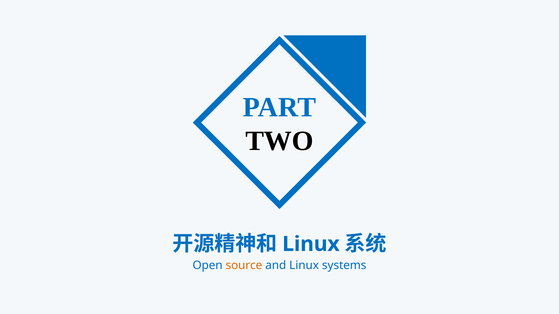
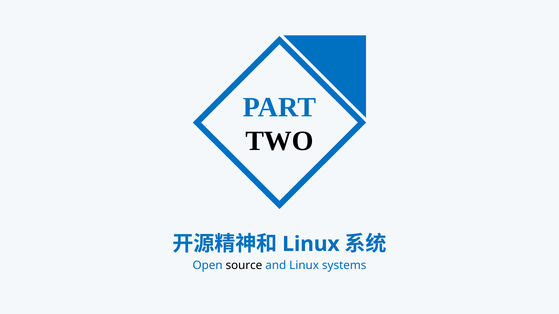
source colour: orange -> black
